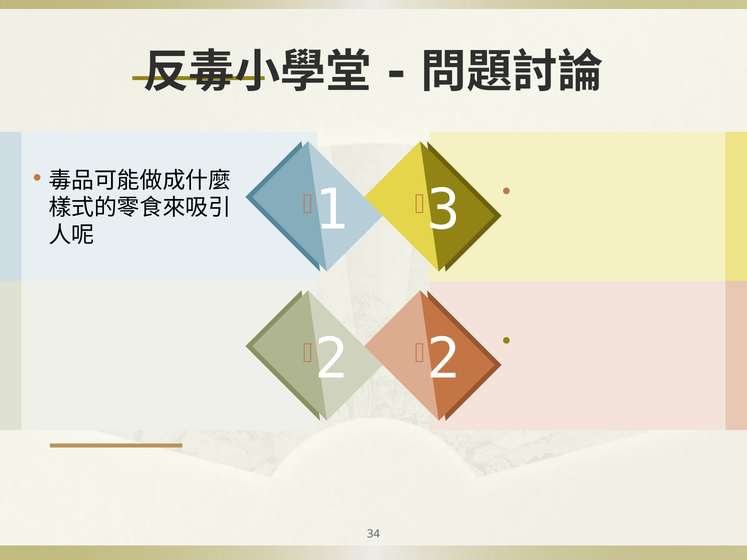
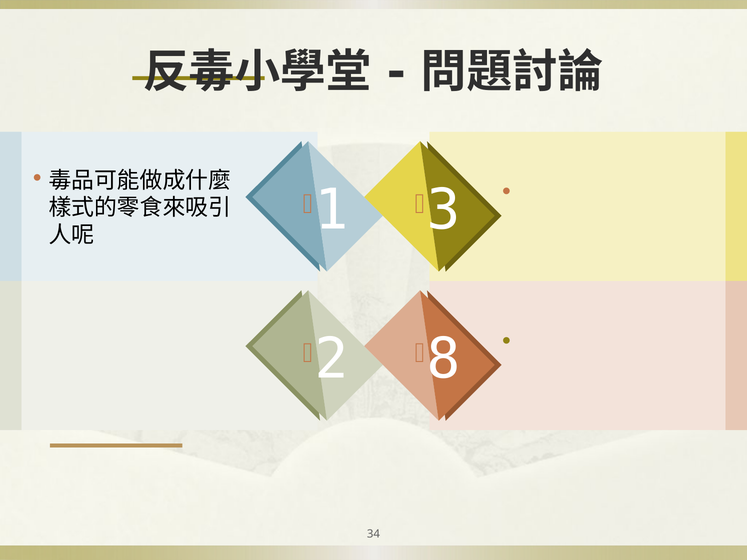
2 at (444, 360): 2 -> 8
